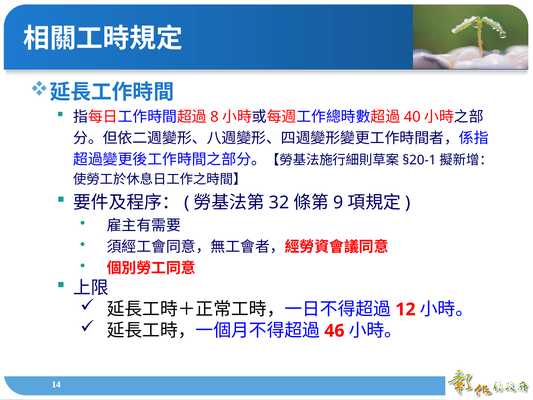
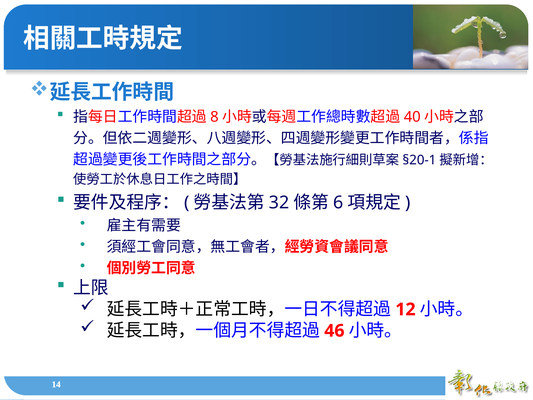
9: 9 -> 6
